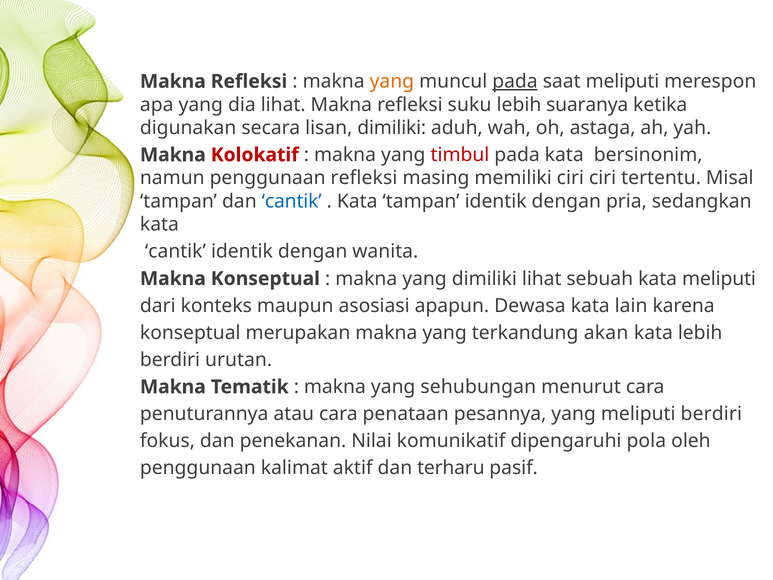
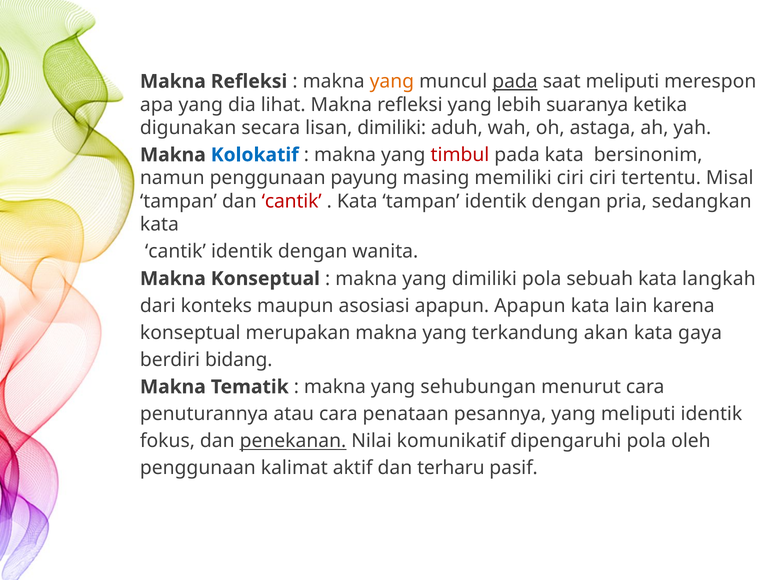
refleksi suku: suku -> yang
Kolokatif colour: red -> blue
penggunaan refleksi: refleksi -> payung
cantik at (292, 201) colour: blue -> red
dimiliki lihat: lihat -> pola
kata meliputi: meliputi -> langkah
apapun Dewasa: Dewasa -> Apapun
kata lebih: lebih -> gaya
urutan: urutan -> bidang
meliputi berdiri: berdiri -> identik
penekanan underline: none -> present
